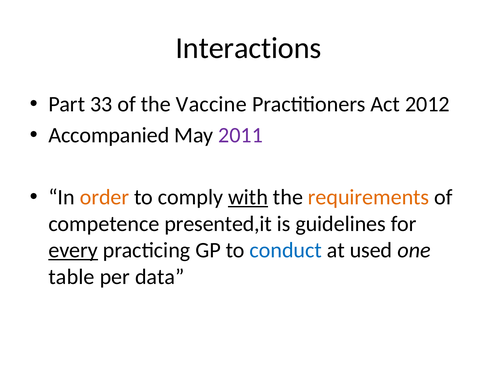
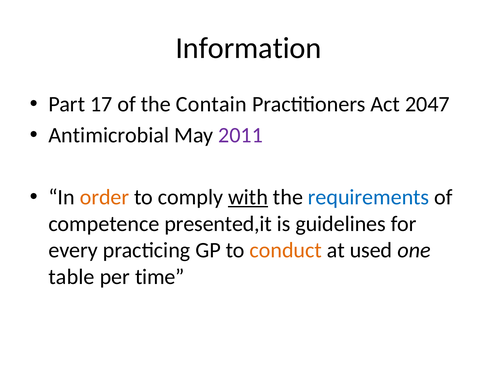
Interactions: Interactions -> Information
33: 33 -> 17
Vaccine: Vaccine -> Contain
2012: 2012 -> 2047
Accompanied: Accompanied -> Antimicrobial
requirements colour: orange -> blue
every underline: present -> none
conduct colour: blue -> orange
data: data -> time
